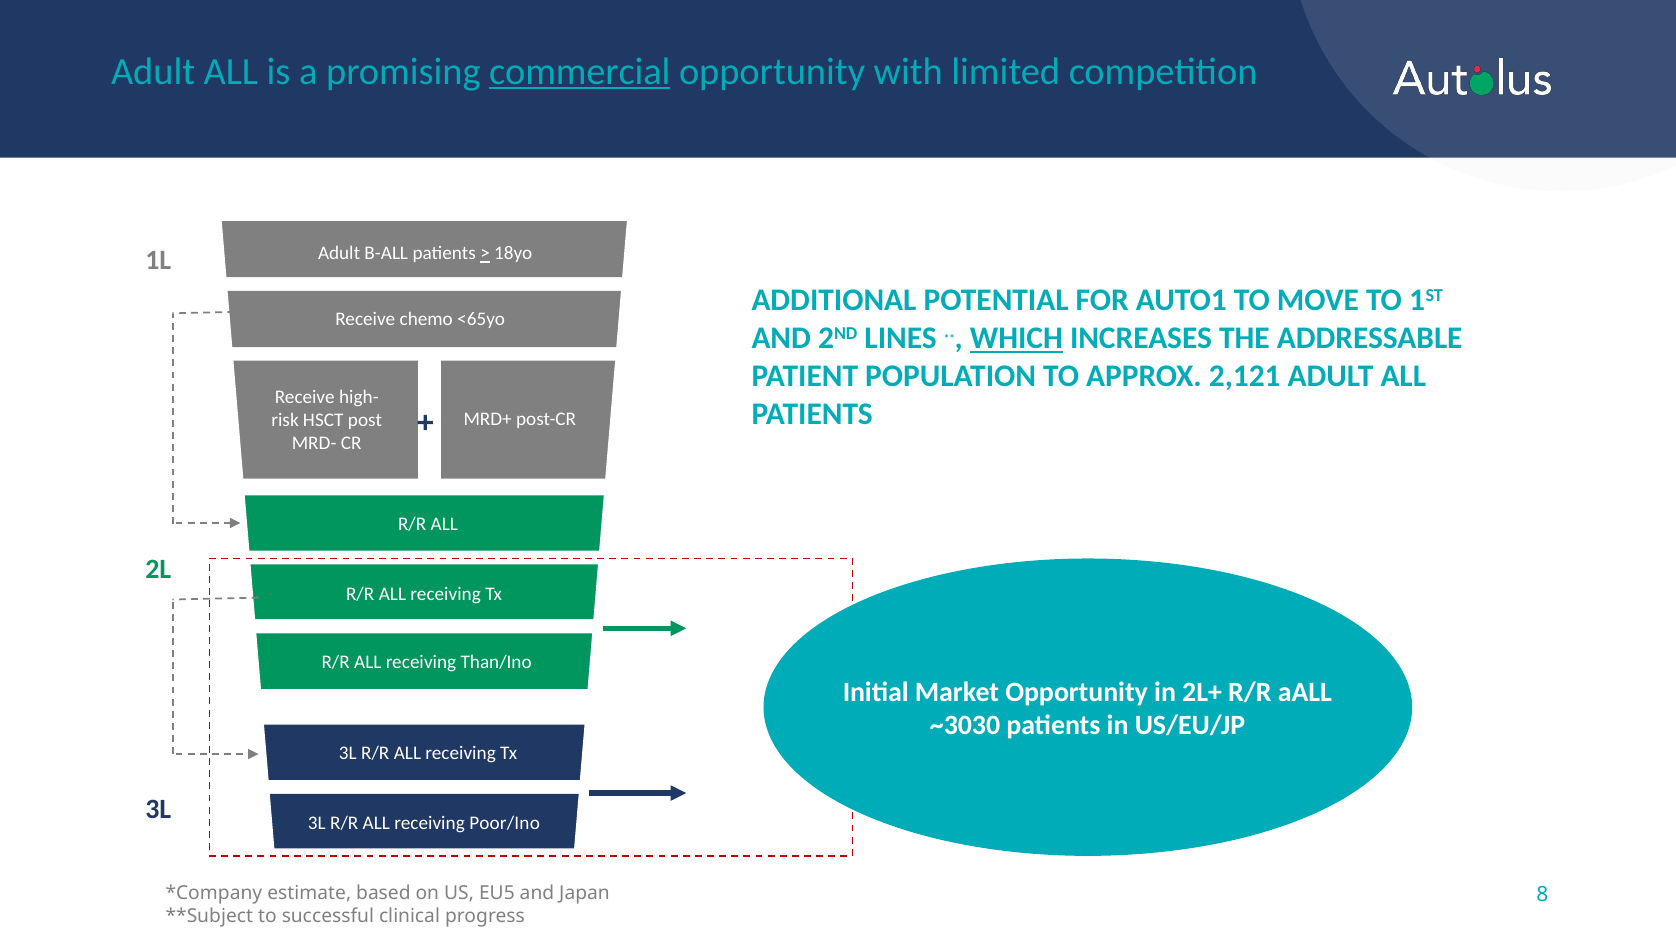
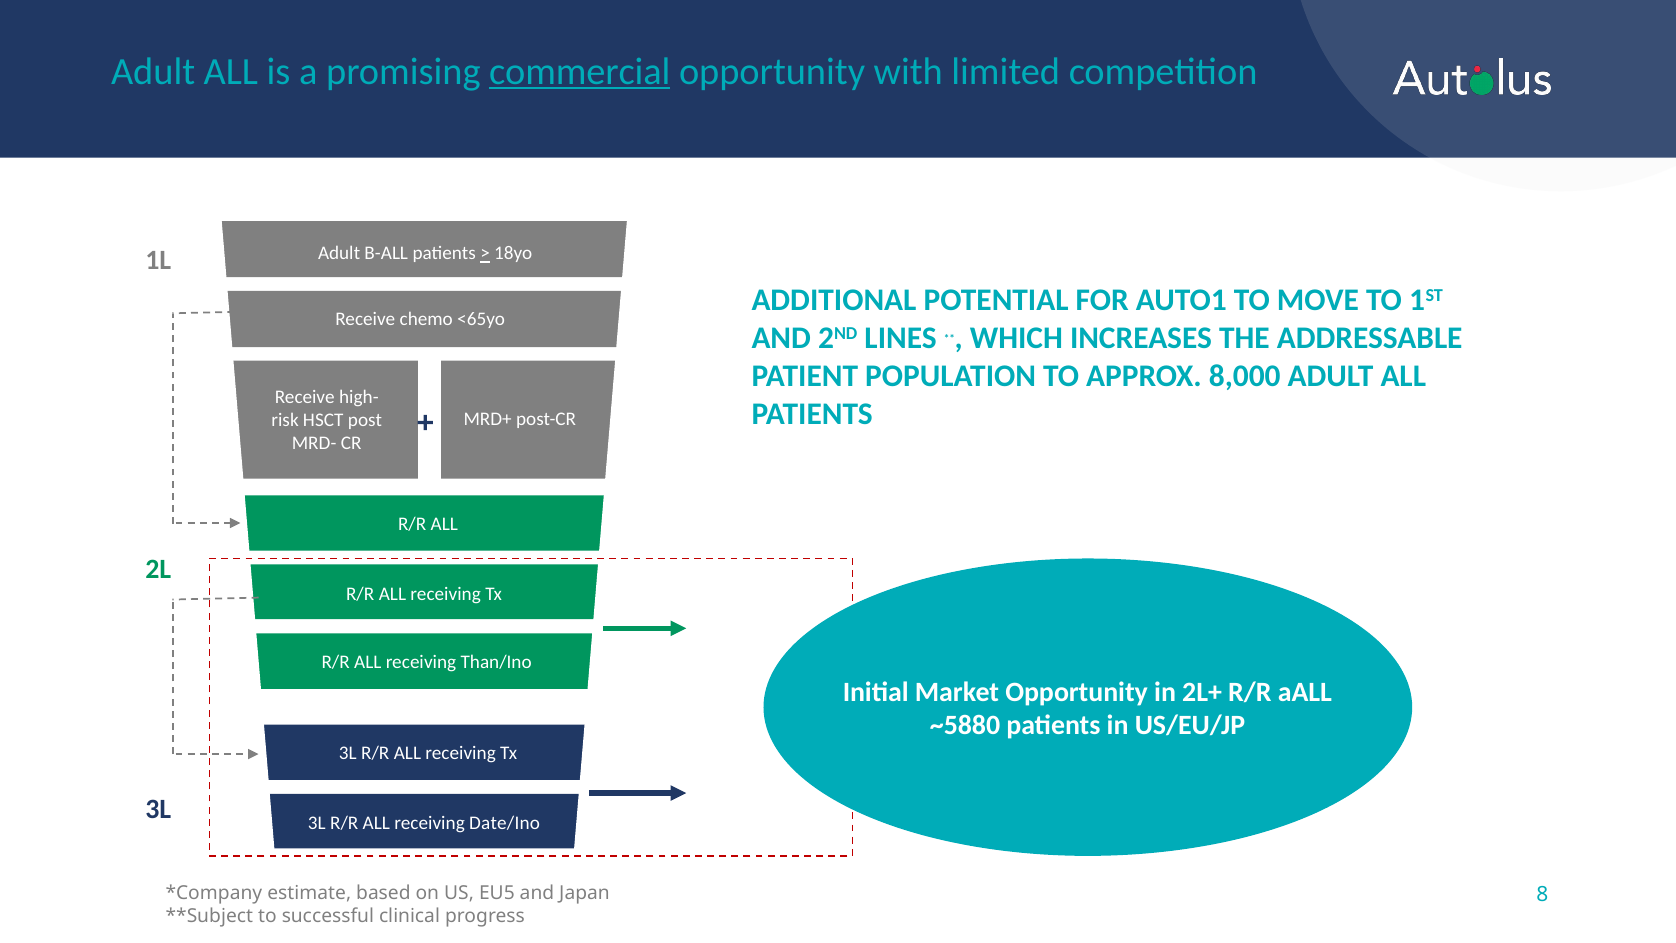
WHICH underline: present -> none
2,121: 2,121 -> 8,000
~3030: ~3030 -> ~5880
Poor/Ino: Poor/Ino -> Date/Ino
